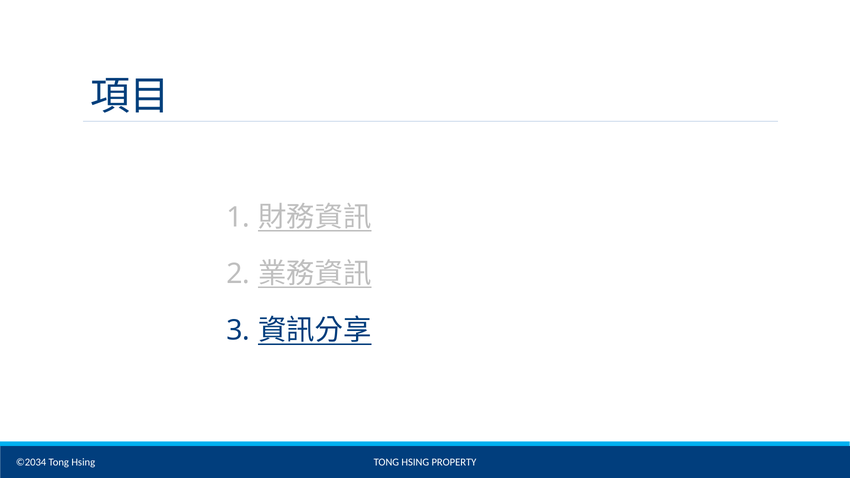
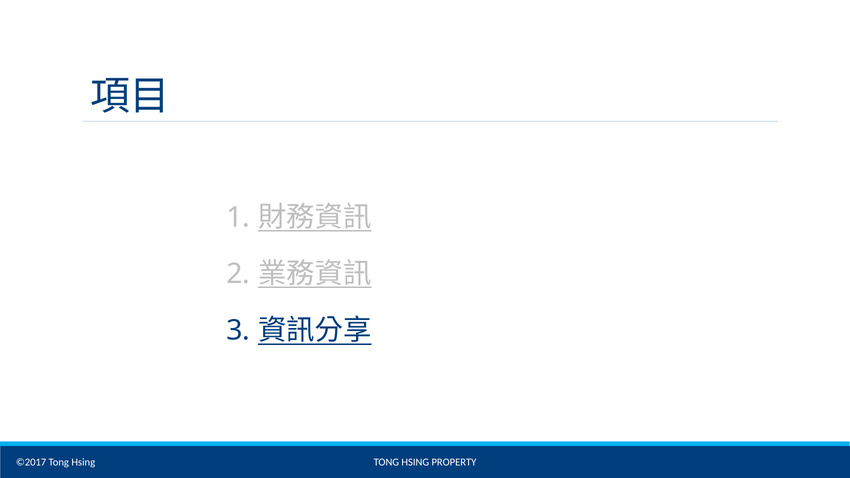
©2034: ©2034 -> ©2017
